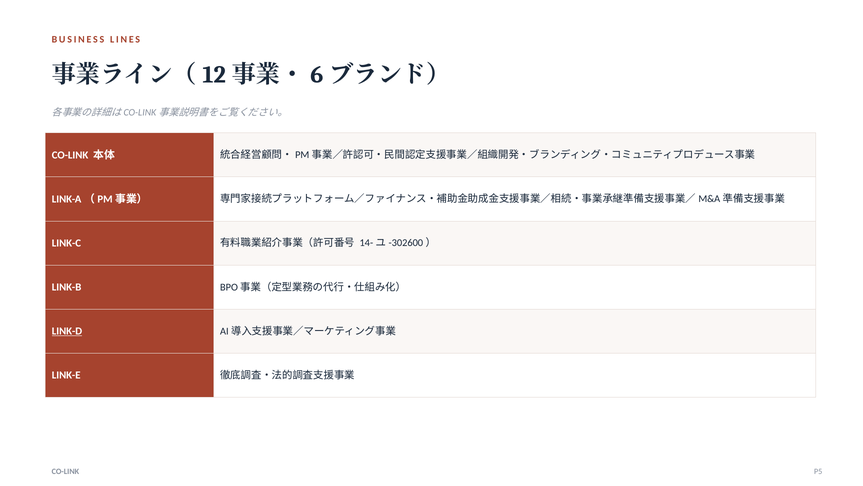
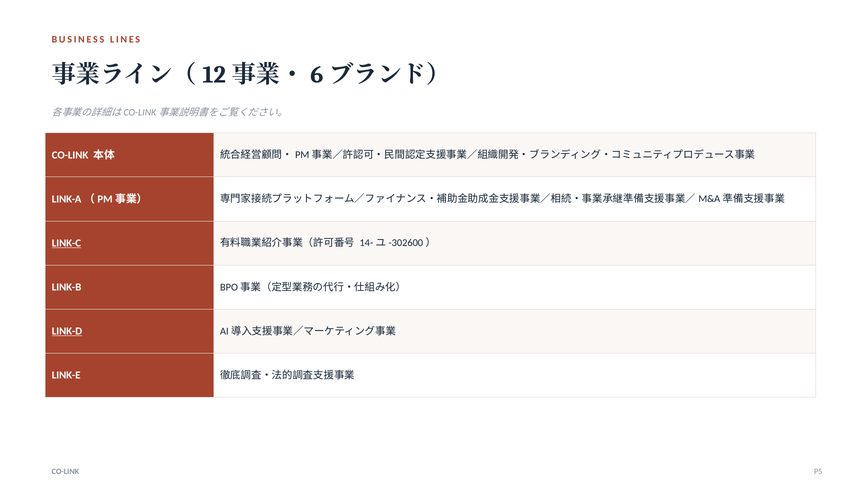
LINK-C underline: none -> present
